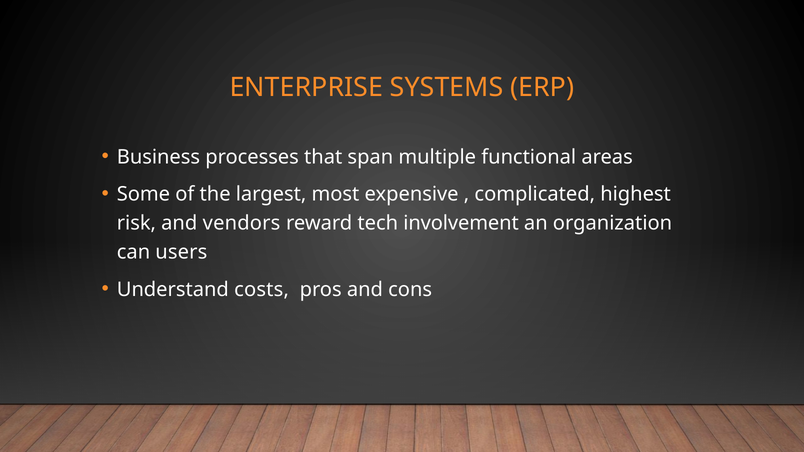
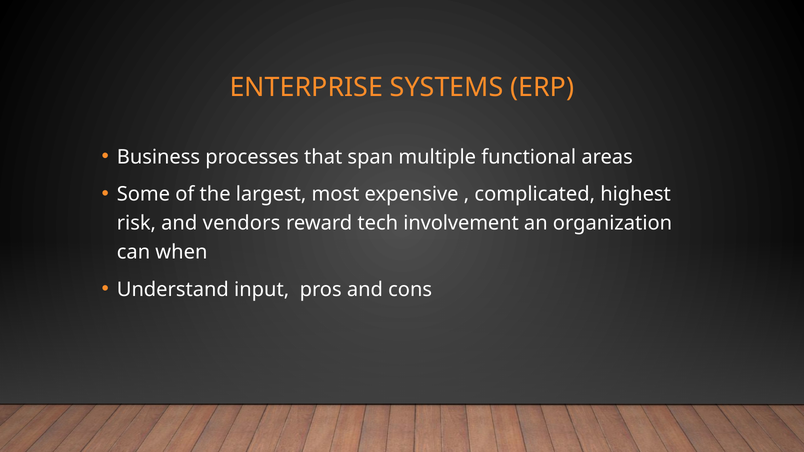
users: users -> when
costs: costs -> input
